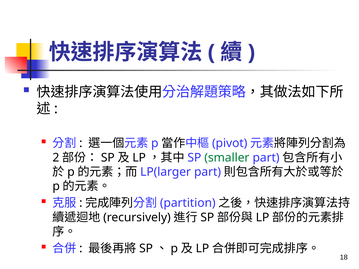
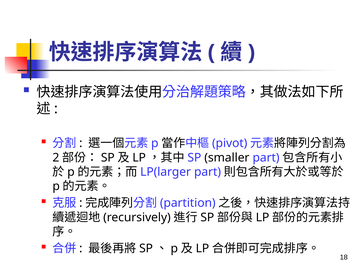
smaller colour: green -> black
